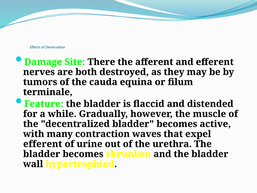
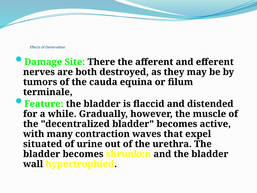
efferent at (43, 144): efferent -> situated
